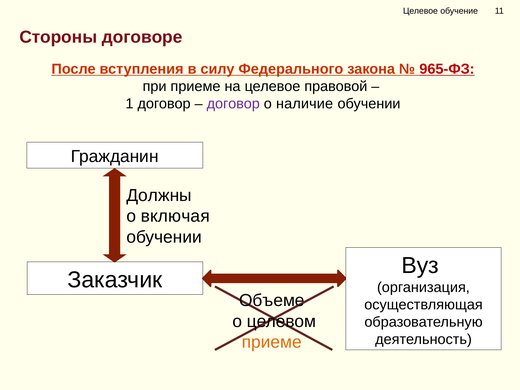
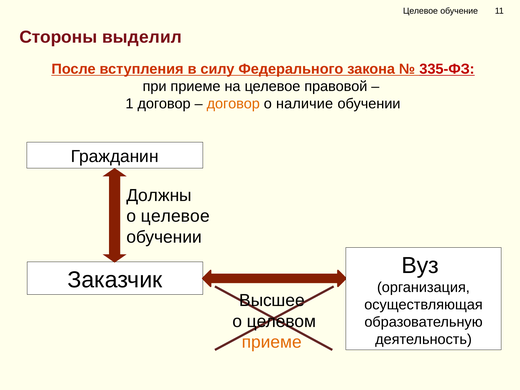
договоре: договоре -> выделил
965-ФЗ: 965-ФЗ -> 335-ФЗ
договор at (233, 104) colour: purple -> orange
о включая: включая -> целевое
Объеме: Объеме -> Высшее
